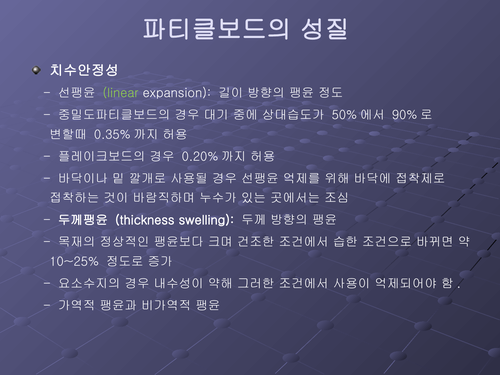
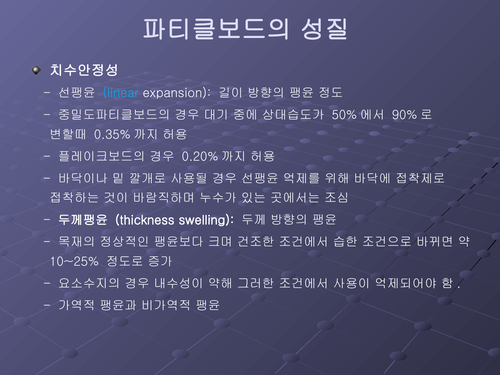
linear colour: light green -> light blue
